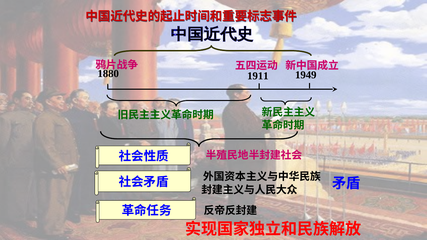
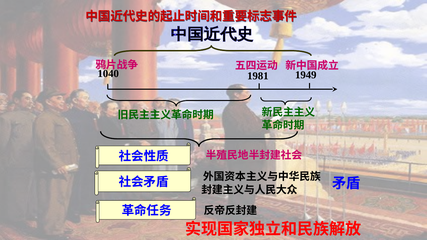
1880: 1880 -> 1040
1911: 1911 -> 1981
